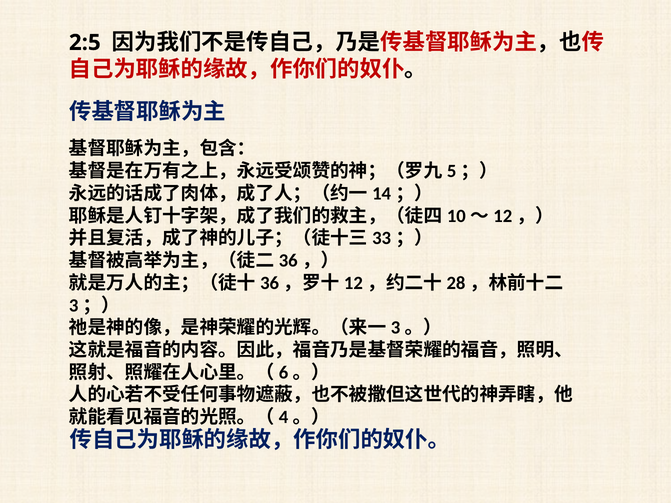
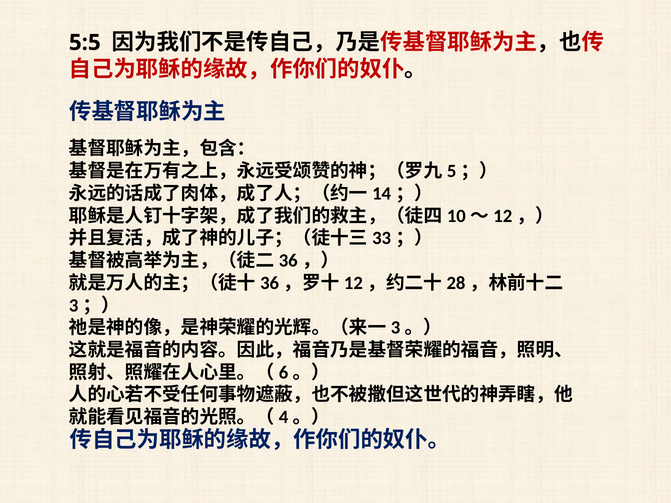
2:5: 2:5 -> 5:5
